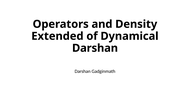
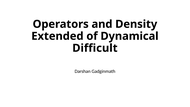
Darshan at (95, 48): Darshan -> Difficult
